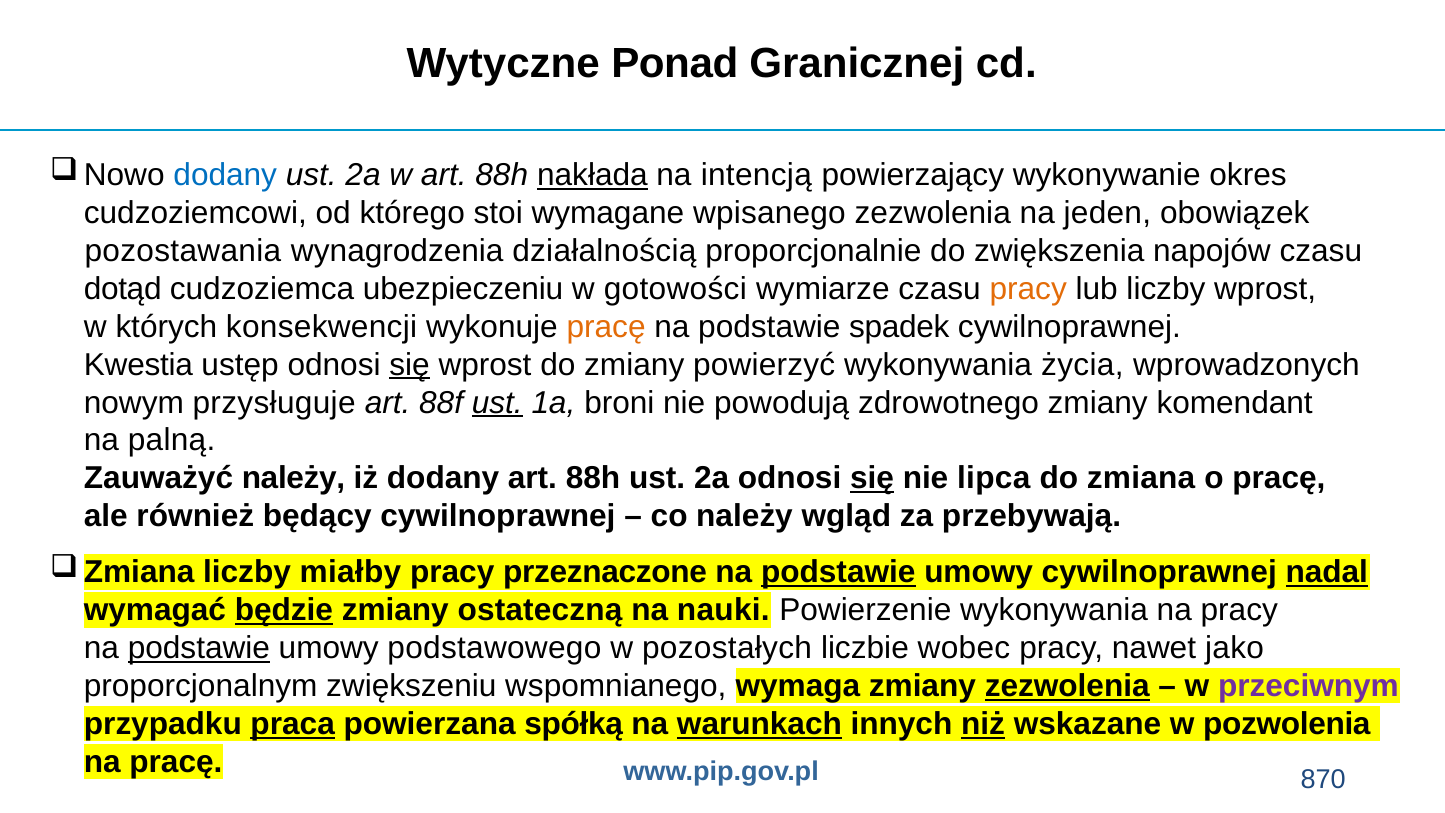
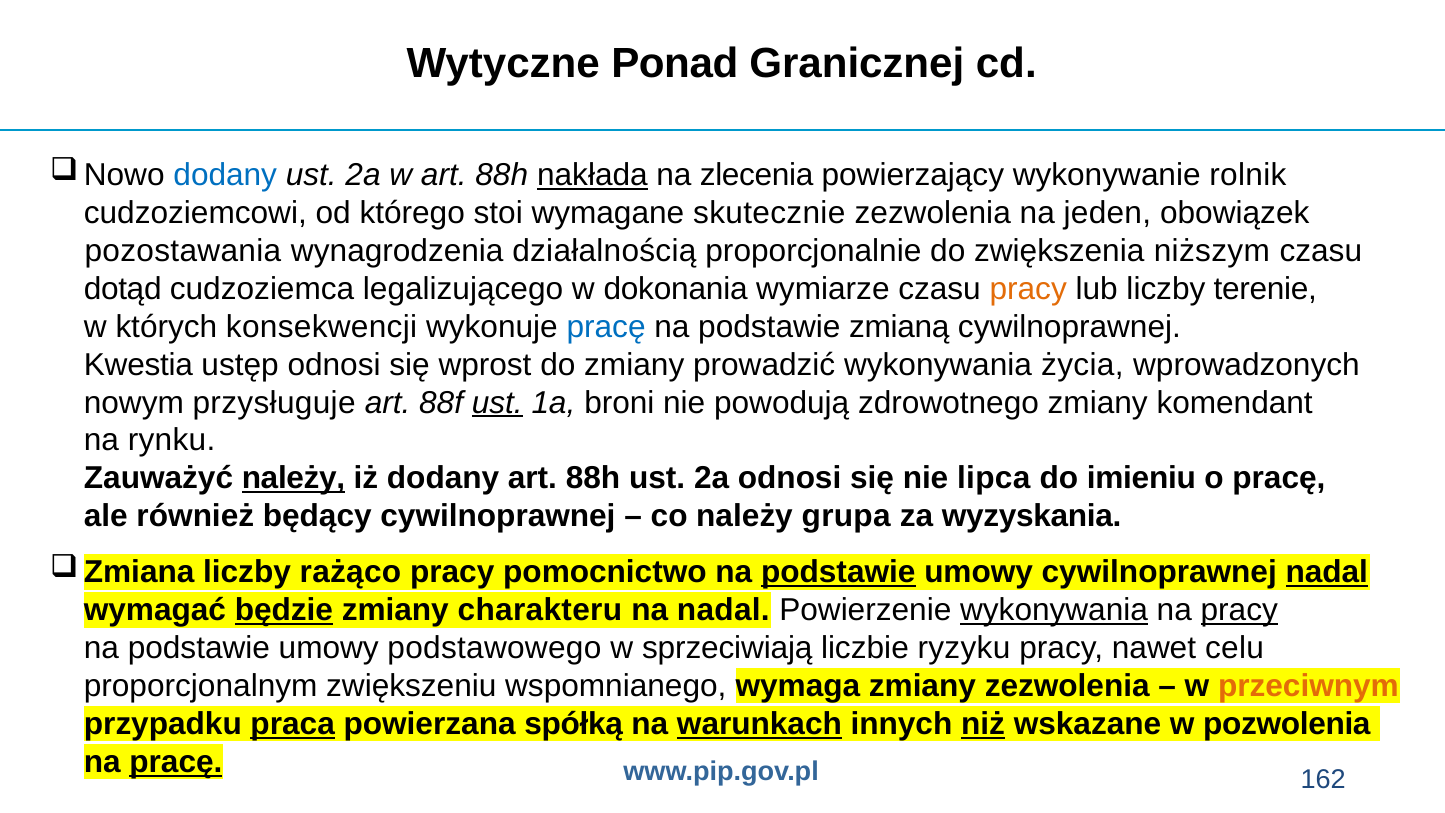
intencją: intencją -> zlecenia
okres: okres -> rolnik
wpisanego: wpisanego -> skutecznie
napojów: napojów -> niższym
ubezpieczeniu: ubezpieczeniu -> legalizującego
gotowości: gotowości -> dokonania
liczby wprost: wprost -> terenie
pracę at (606, 327) colour: orange -> blue
spadek: spadek -> zmianą
się at (410, 365) underline: present -> none
powierzyć: powierzyć -> prowadzić
palną: palną -> rynku
należy at (293, 478) underline: none -> present
się at (872, 478) underline: present -> none
zmiana: zmiana -> imieniu
wgląd: wgląd -> grupa
przebywają: przebywają -> wyzyskania
miałby: miałby -> rażąco
przeznaczone: przeznaczone -> pomocnictwo
ostateczną: ostateczną -> charakteru
na nauki: nauki -> nadal
wykonywania at (1054, 610) underline: none -> present
pracy at (1239, 610) underline: none -> present
podstawie at (199, 648) underline: present -> none
pozostałych: pozostałych -> sprzeciwiają
wobec: wobec -> ryzyku
jako: jako -> celu
zezwolenia at (1067, 686) underline: present -> none
przeciwnym colour: purple -> orange
pracę at (176, 762) underline: none -> present
870: 870 -> 162
